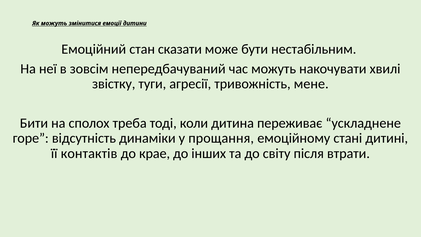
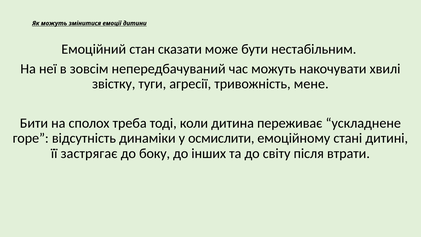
прощання: прощання -> осмислити
контактів: контактів -> застрягає
крае: крае -> боку
